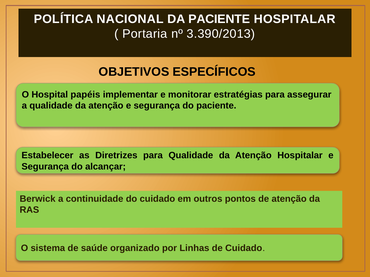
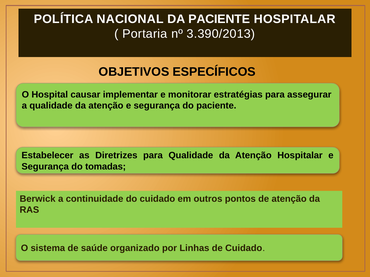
papéis: papéis -> causar
alcançar: alcançar -> tomadas
